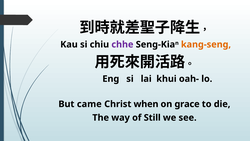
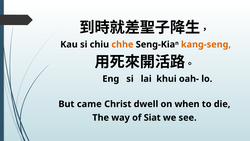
chhe colour: purple -> orange
when: when -> dwell
grace: grace -> when
Still: Still -> Siat
